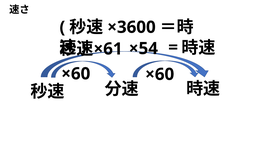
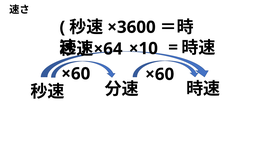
×61: ×61 -> ×64
×54: ×54 -> ×10
